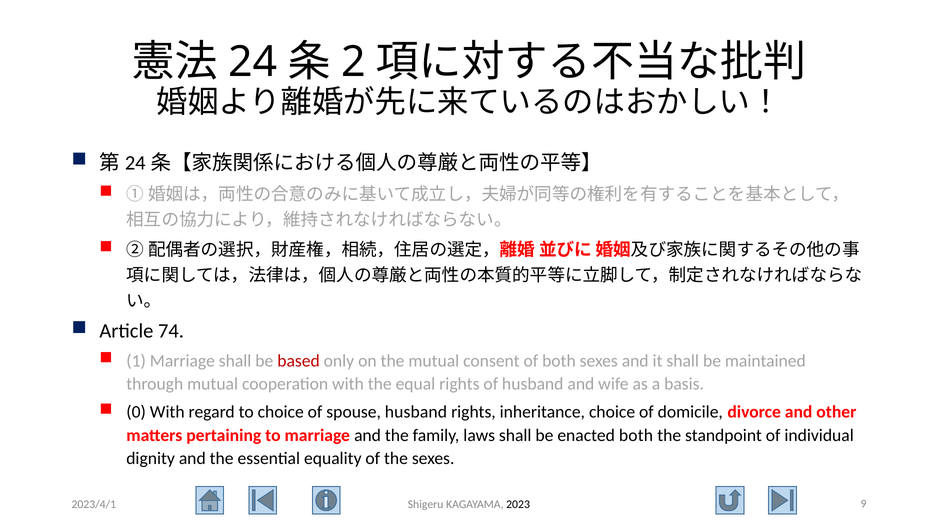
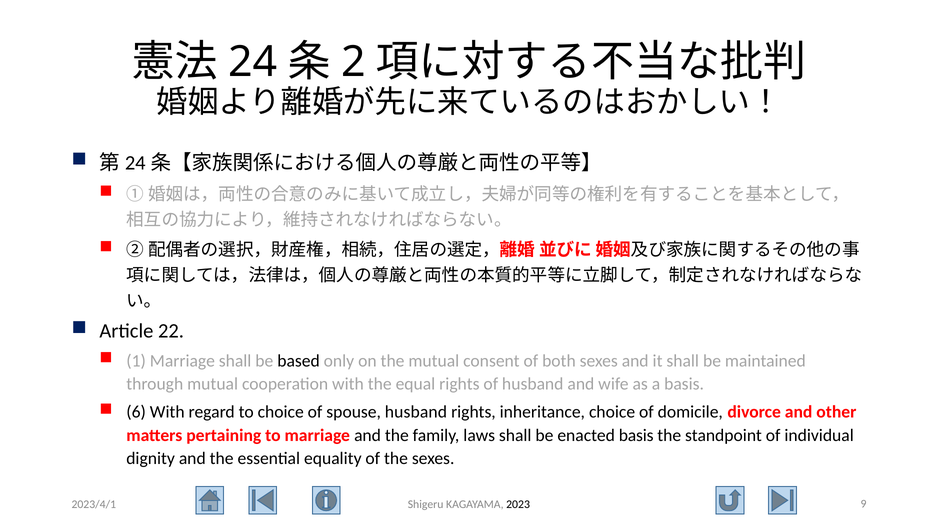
74: 74 -> 22
based colour: red -> black
0: 0 -> 6
enacted both: both -> basis
